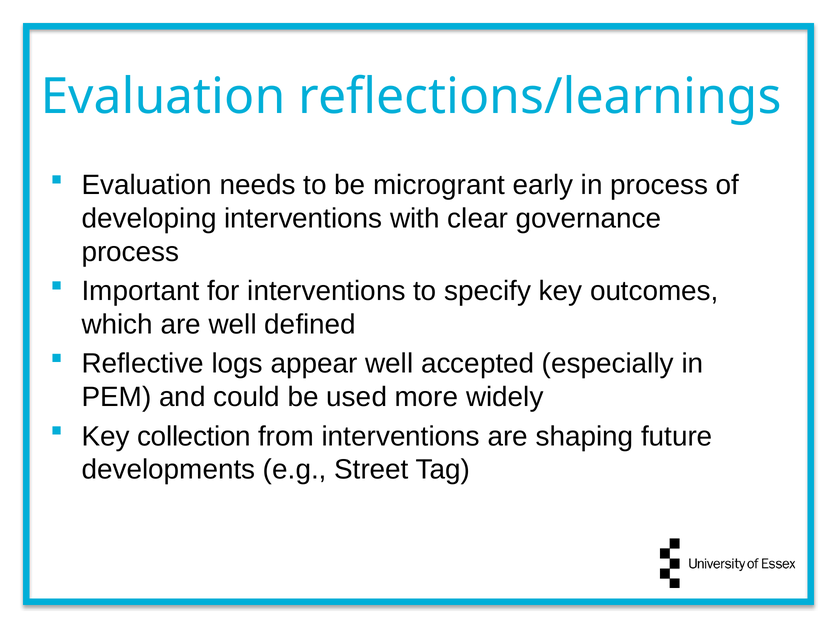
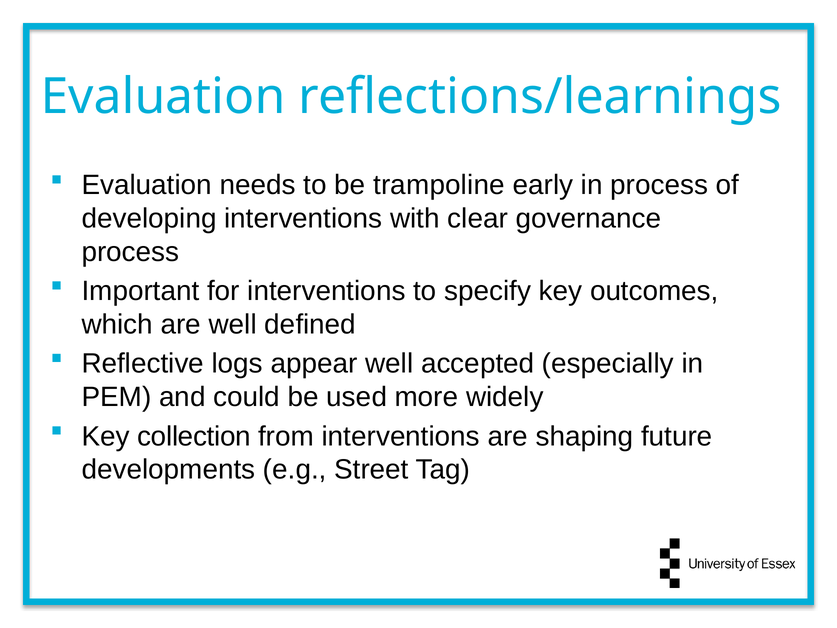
microgrant: microgrant -> trampoline
